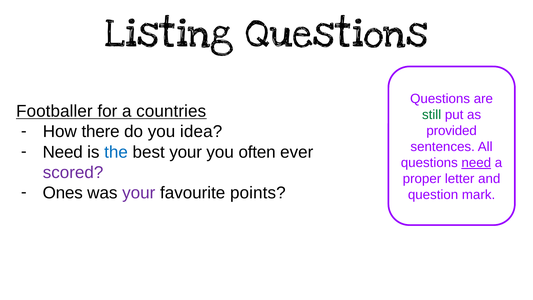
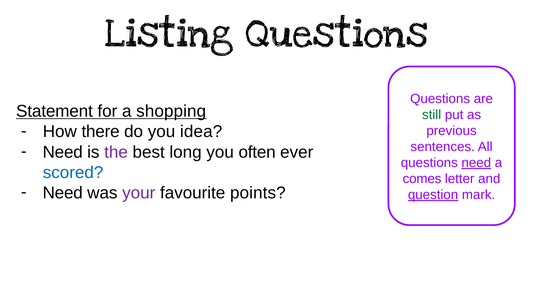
Footballer: Footballer -> Statement
countries: countries -> shopping
provided: provided -> previous
the colour: blue -> purple
best your: your -> long
scored colour: purple -> blue
proper: proper -> comes
Ones at (63, 193): Ones -> Need
question underline: none -> present
